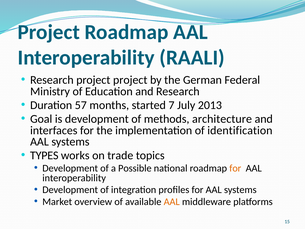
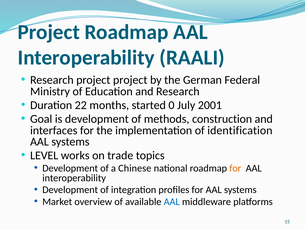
57: 57 -> 22
7: 7 -> 0
2013: 2013 -> 2001
architecture: architecture -> construction
TYPES: TYPES -> LEVEL
Possible: Possible -> Chinese
AAL at (172, 201) colour: orange -> blue
